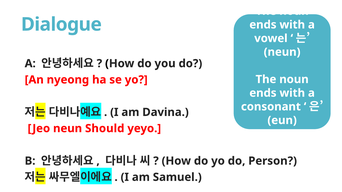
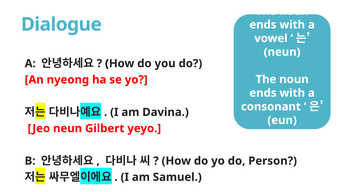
Should: Should -> Gilbert
